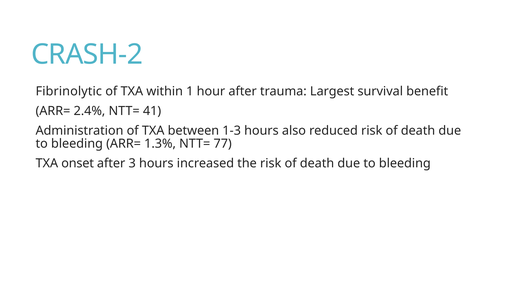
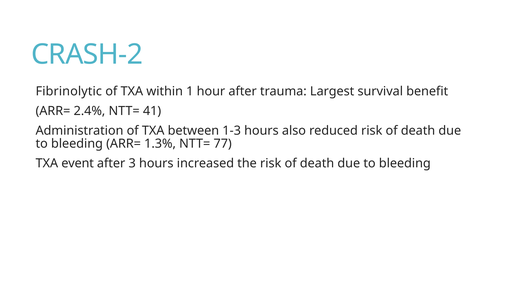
onset: onset -> event
